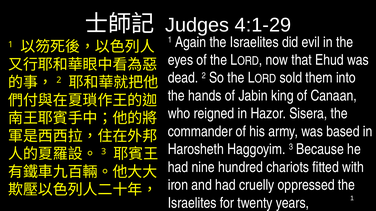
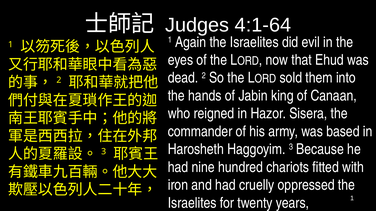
4:1-29: 4:1-29 -> 4:1-64
